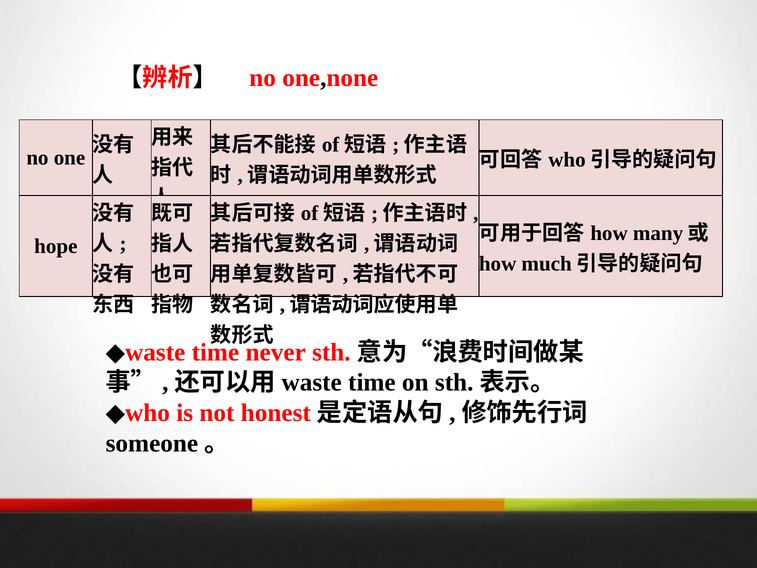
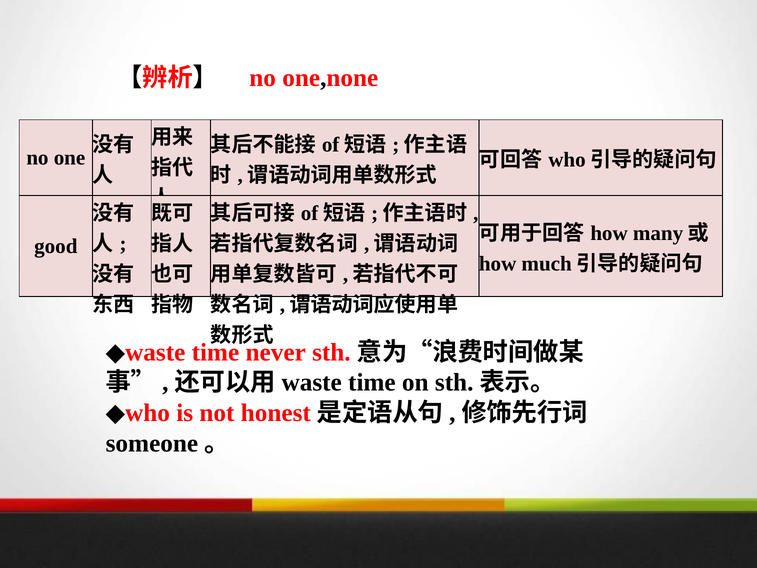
hope: hope -> good
